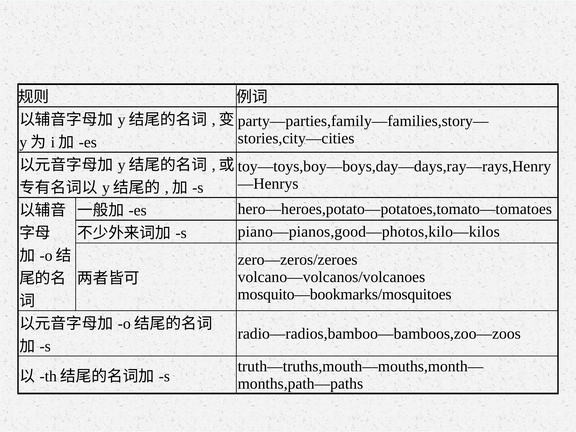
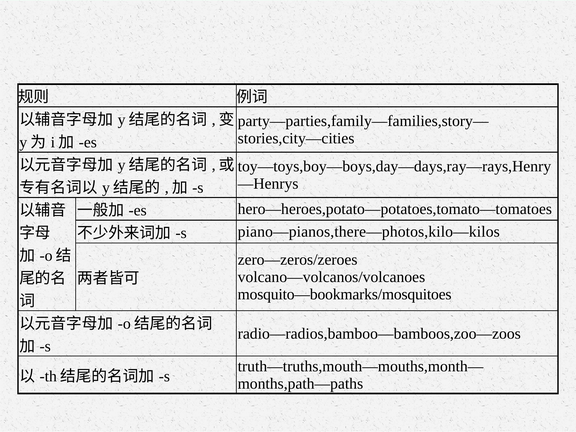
piano—pianos,good—photos,kilo—kilos: piano—pianos,good—photos,kilo—kilos -> piano—pianos,there—photos,kilo—kilos
